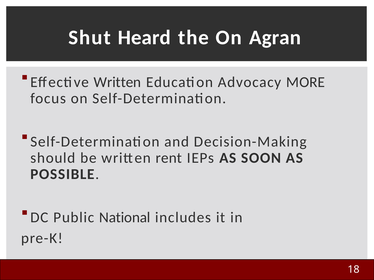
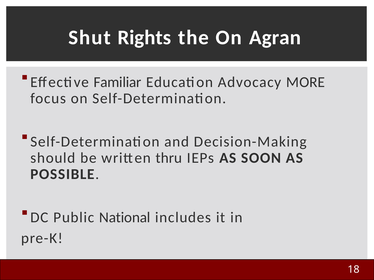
Heard: Heard -> Rights
Effective Written: Written -> Familiar
rent: rent -> thru
